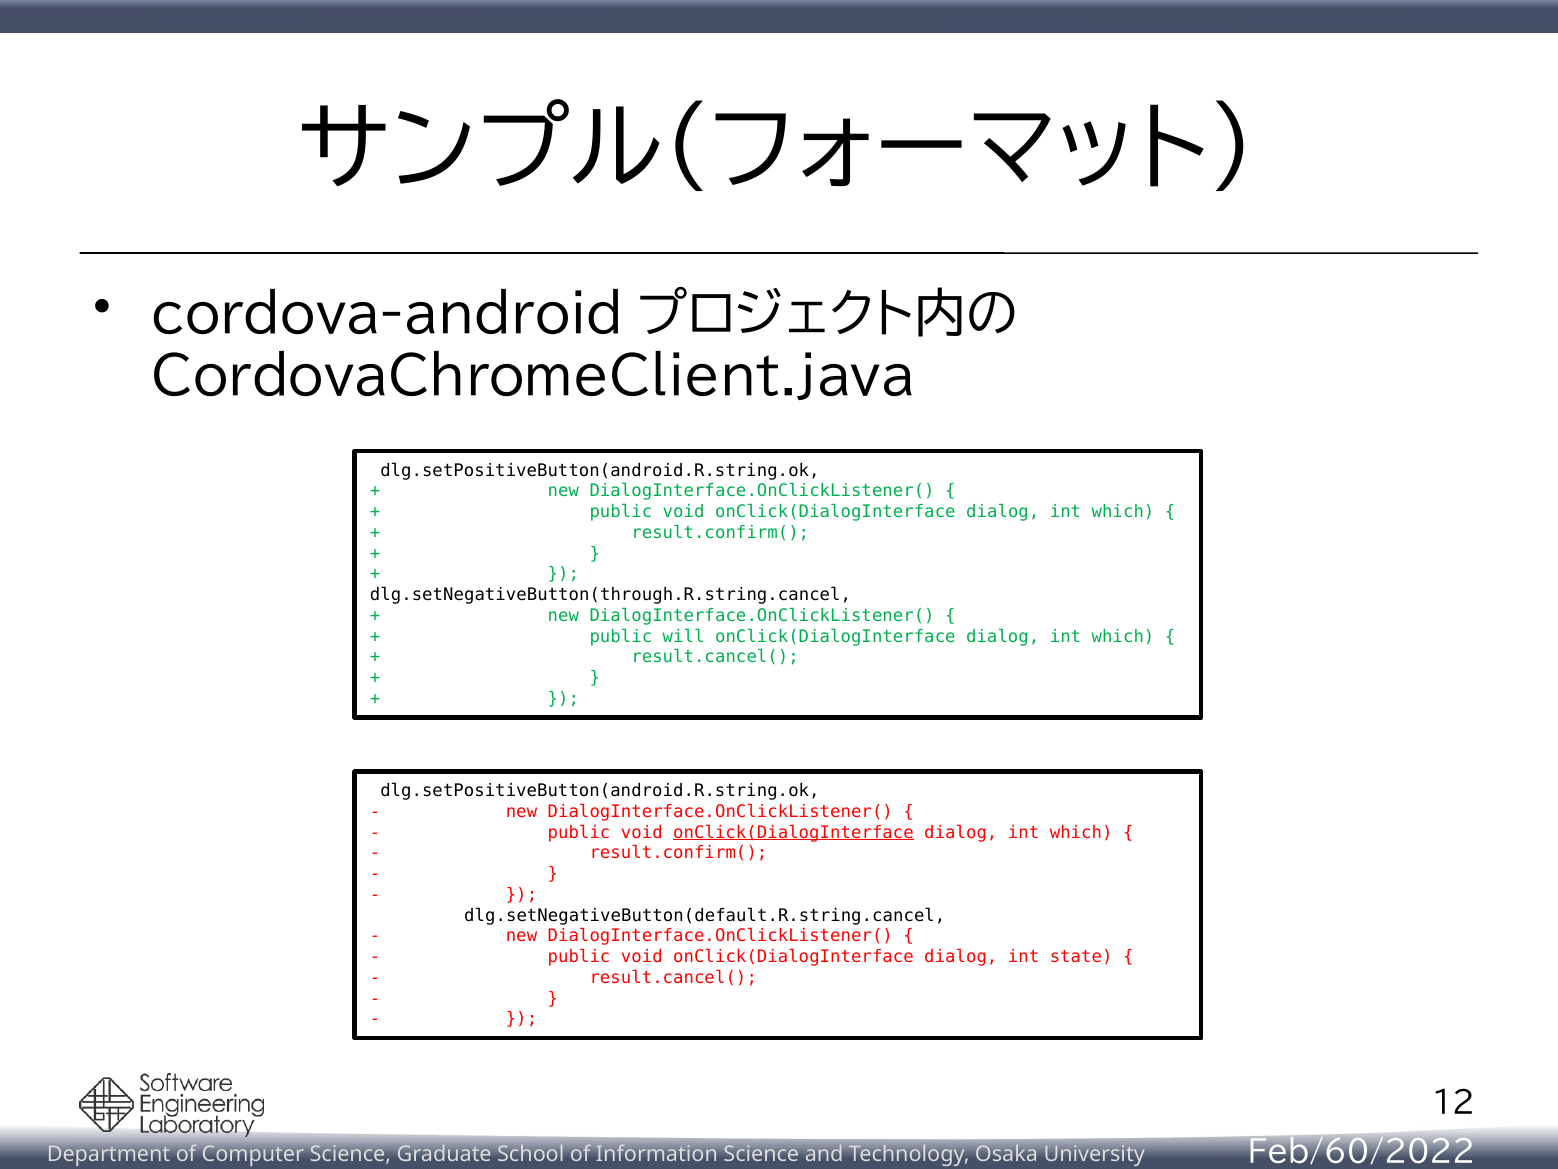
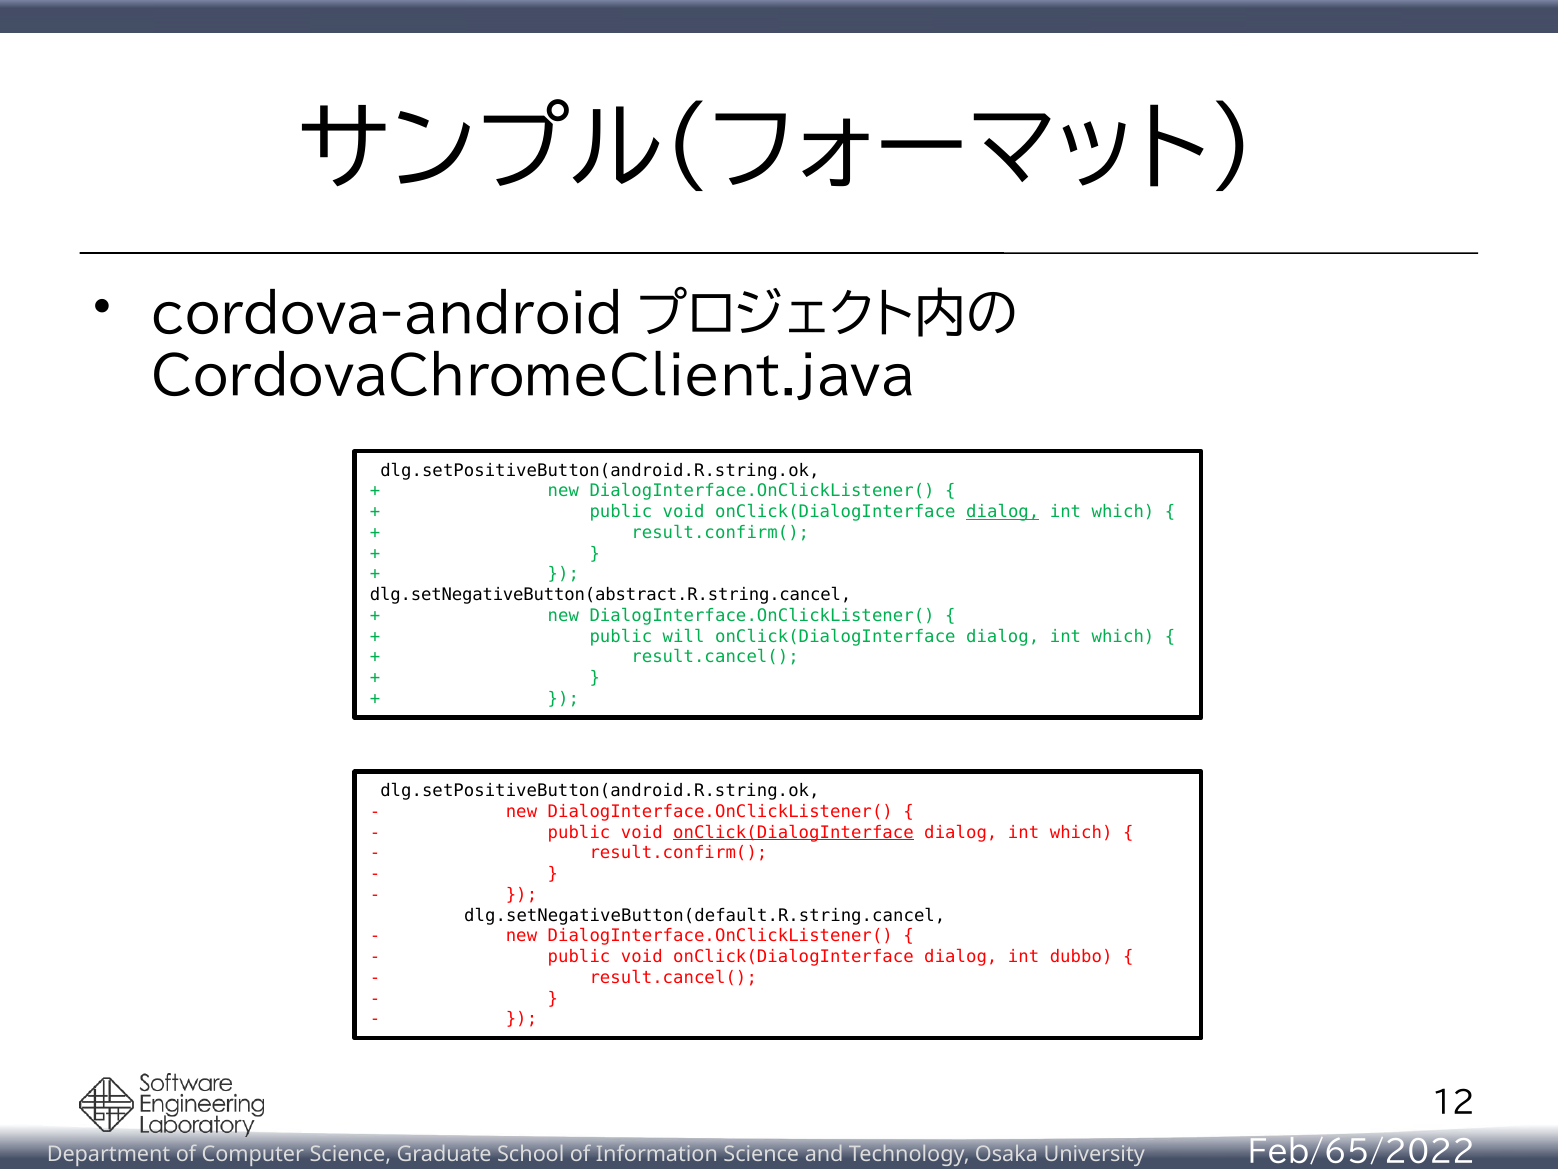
dialog at (1003, 512) underline: none -> present
dlg.setNegativeButton(through.R.string.cancel: dlg.setNegativeButton(through.R.string.cancel -> dlg.setNegativeButton(abstract.R.string.cancel
state: state -> dubbo
Feb/60/2022: Feb/60/2022 -> Feb/65/2022
